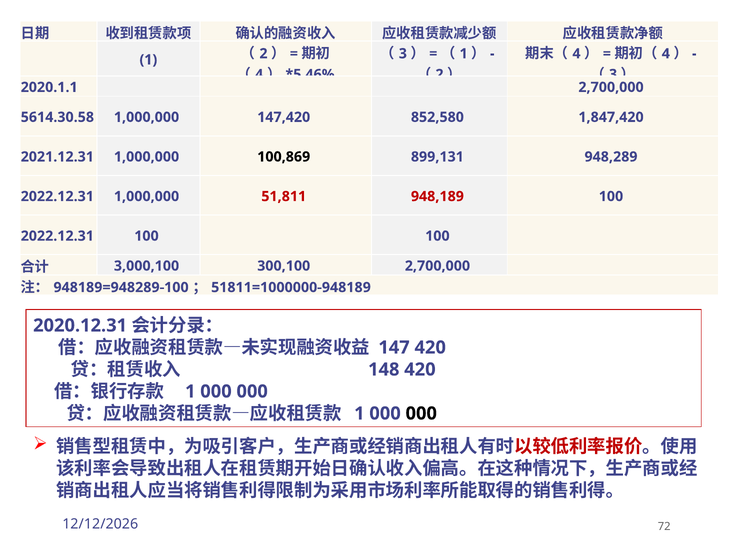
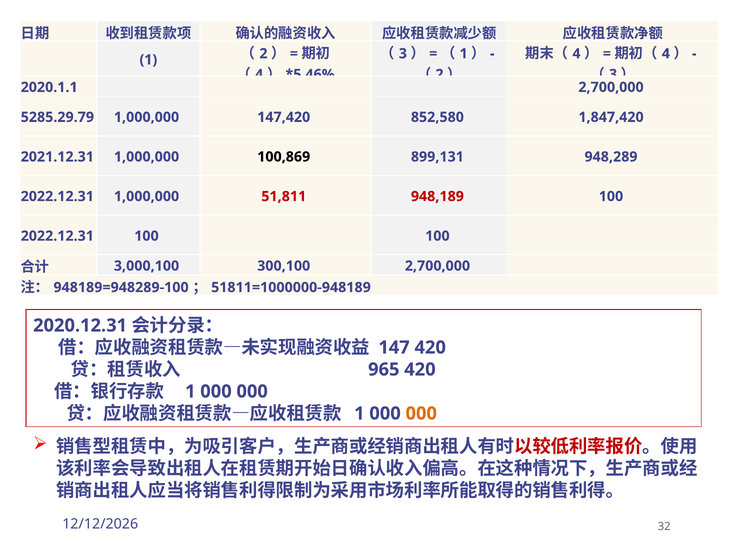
5614.30.58: 5614.30.58 -> 5285.29.79
148: 148 -> 965
000 at (421, 413) colour: black -> orange
72: 72 -> 32
